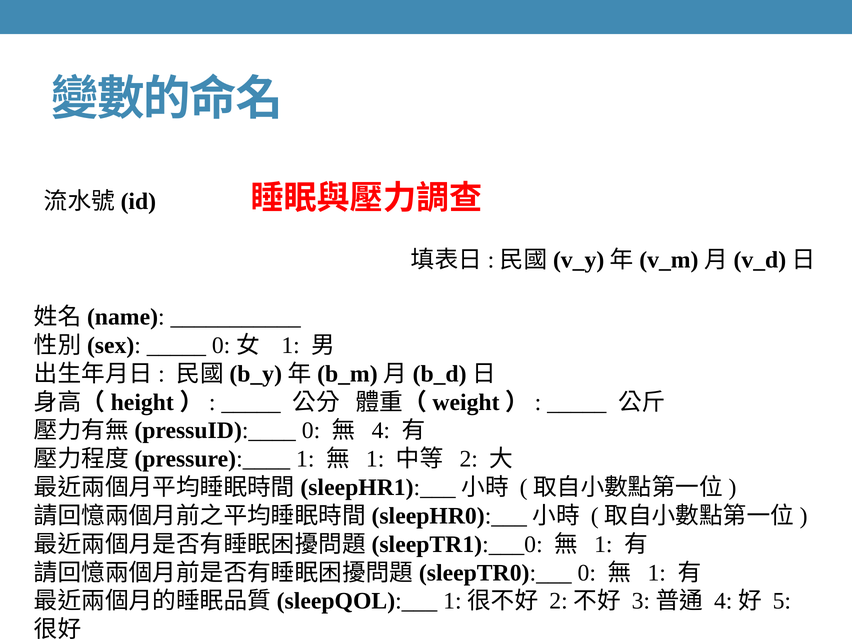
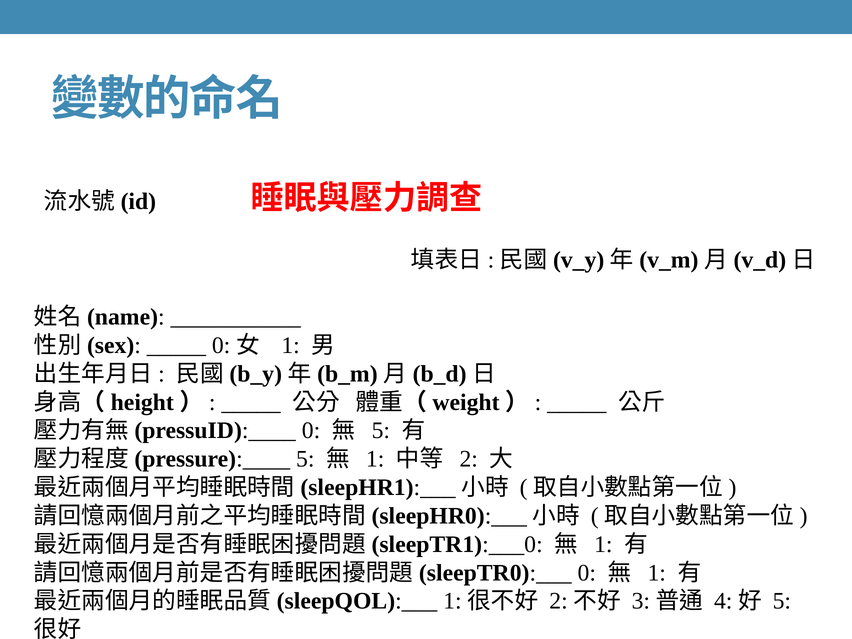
4 at (381, 431): 4 -> 5
1 at (305, 459): 1 -> 5
